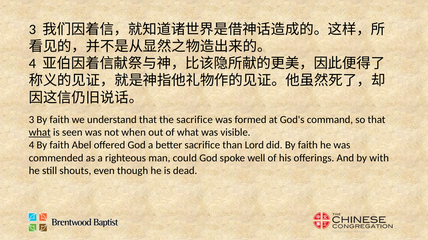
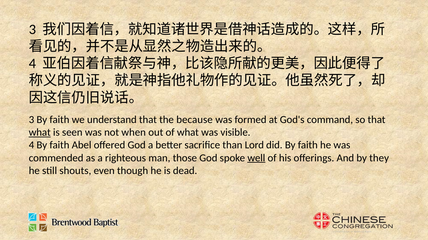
the sacrifice: sacrifice -> because
could: could -> those
well underline: none -> present
with: with -> they
